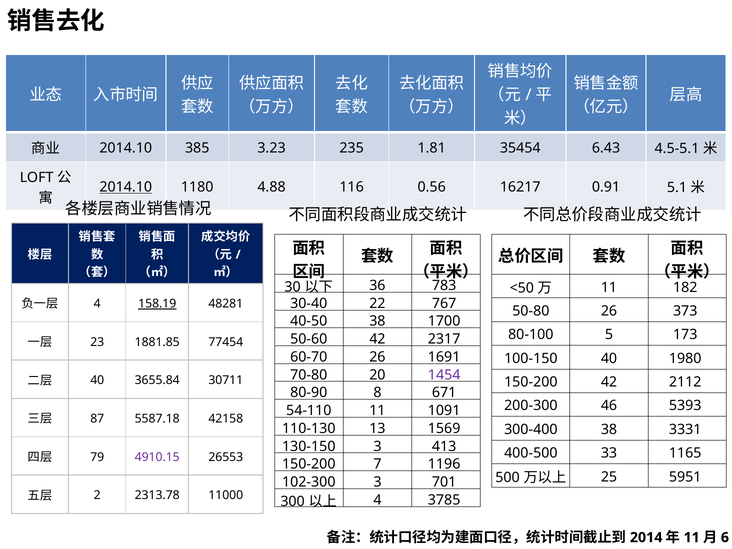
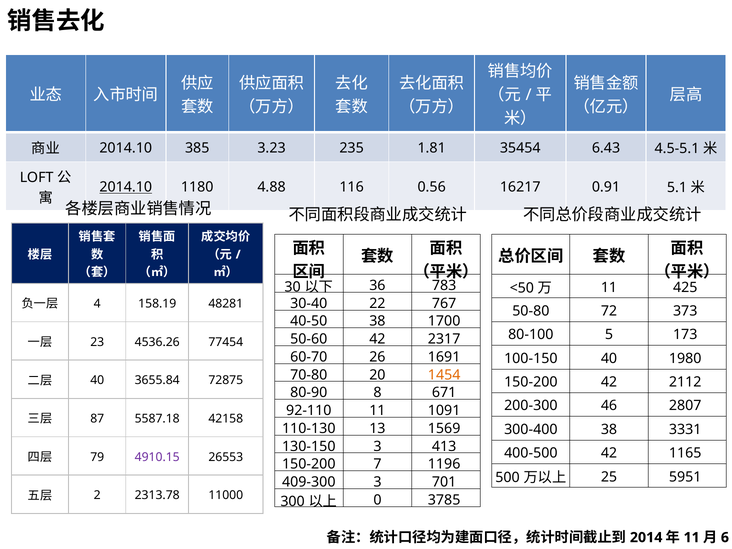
182: 182 -> 425
158.19 underline: present -> none
50-80 26: 26 -> 72
1881.85: 1881.85 -> 4536.26
1454 colour: purple -> orange
30711: 30711 -> 72875
5393: 5393 -> 2807
54-110: 54-110 -> 92-110
400-500 33: 33 -> 42
102-300: 102-300 -> 409-300
4 at (377, 500): 4 -> 0
